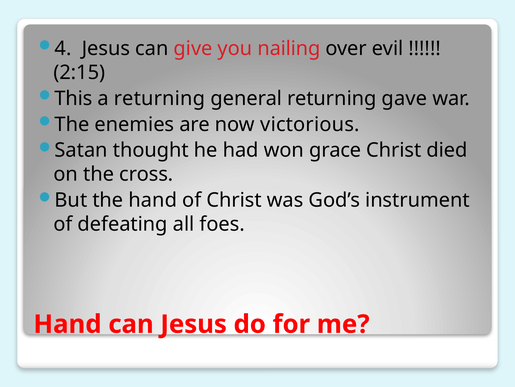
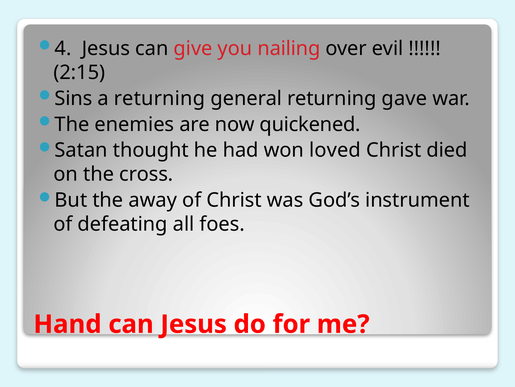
This: This -> Sins
victorious: victorious -> quickened
grace: grace -> loved
the hand: hand -> away
